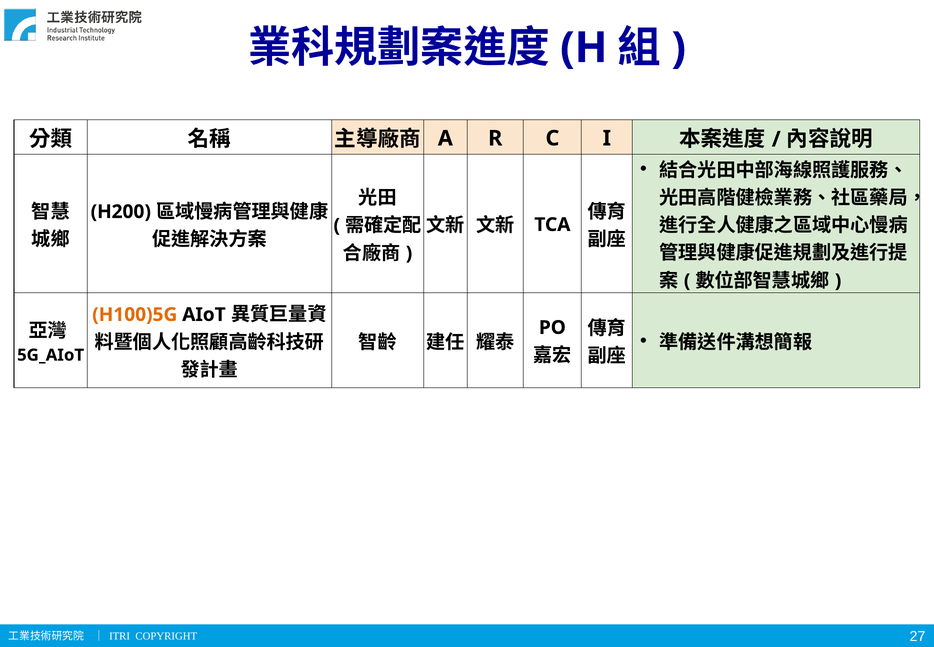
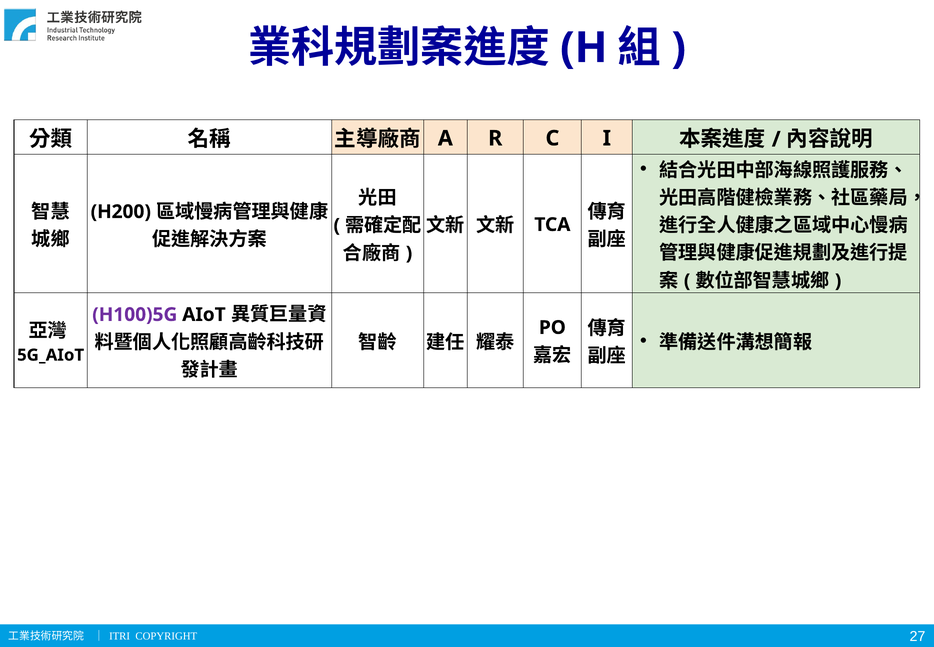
H100)5G colour: orange -> purple
